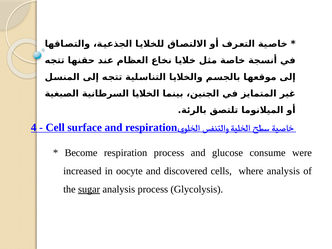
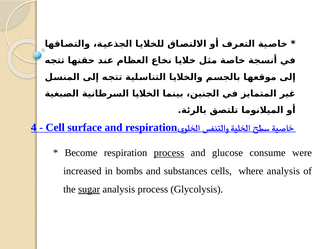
process at (169, 153) underline: none -> present
oocyte: oocyte -> bombs
discovered: discovered -> substances
